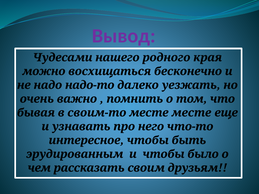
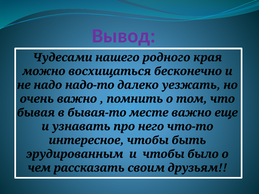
своим-то: своим-то -> бывая-то
месте месте: месте -> важно
